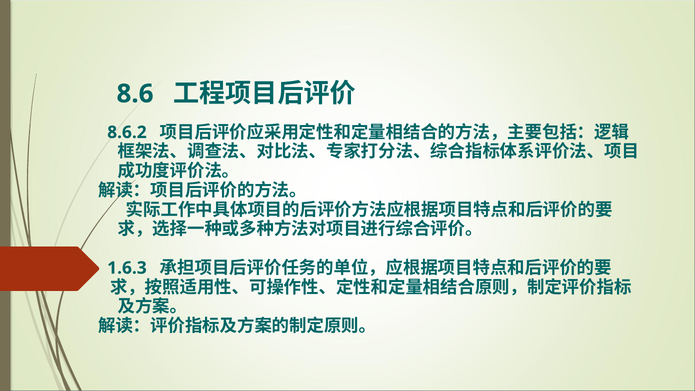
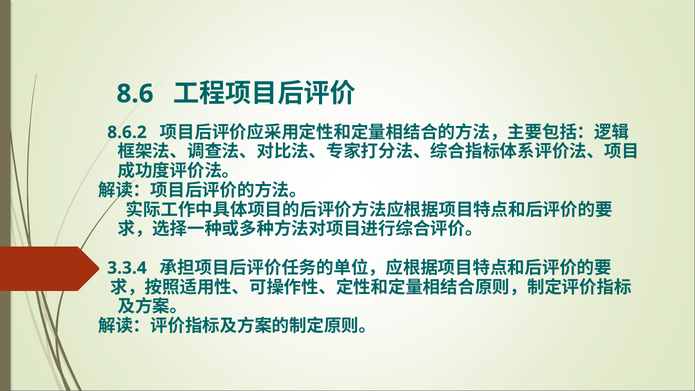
1.6.3: 1.6.3 -> 3.3.4
